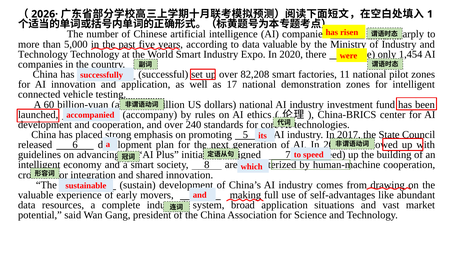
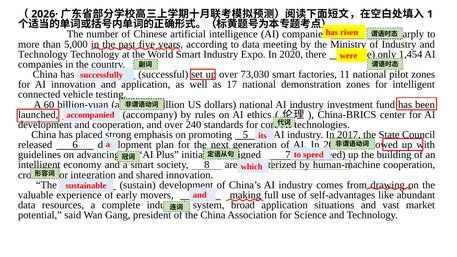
data valuable: valuable -> meeting
82,208: 82,208 -> 73,030
